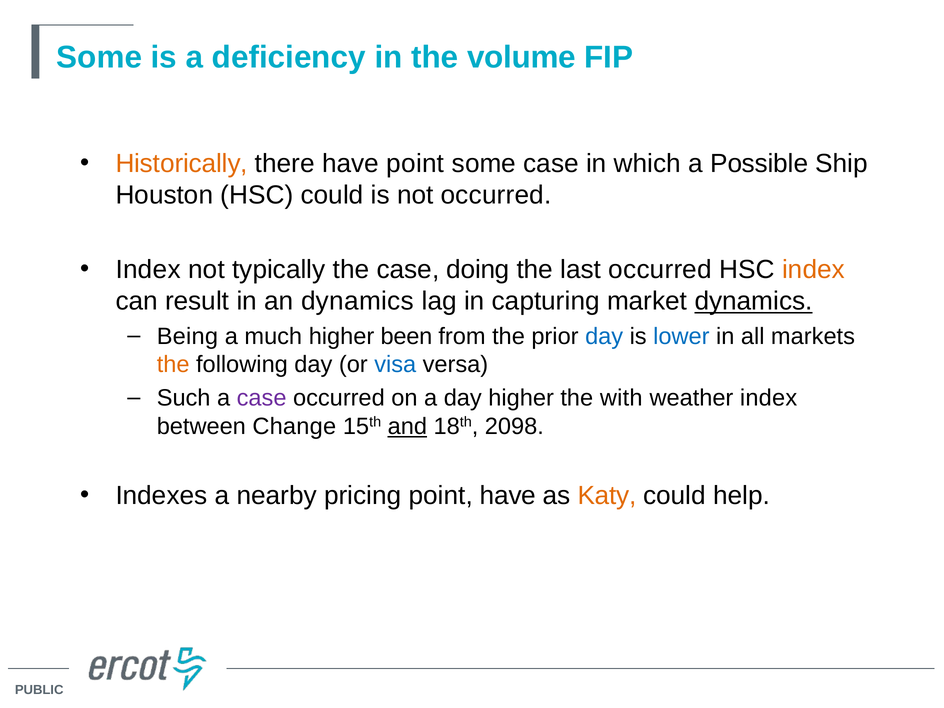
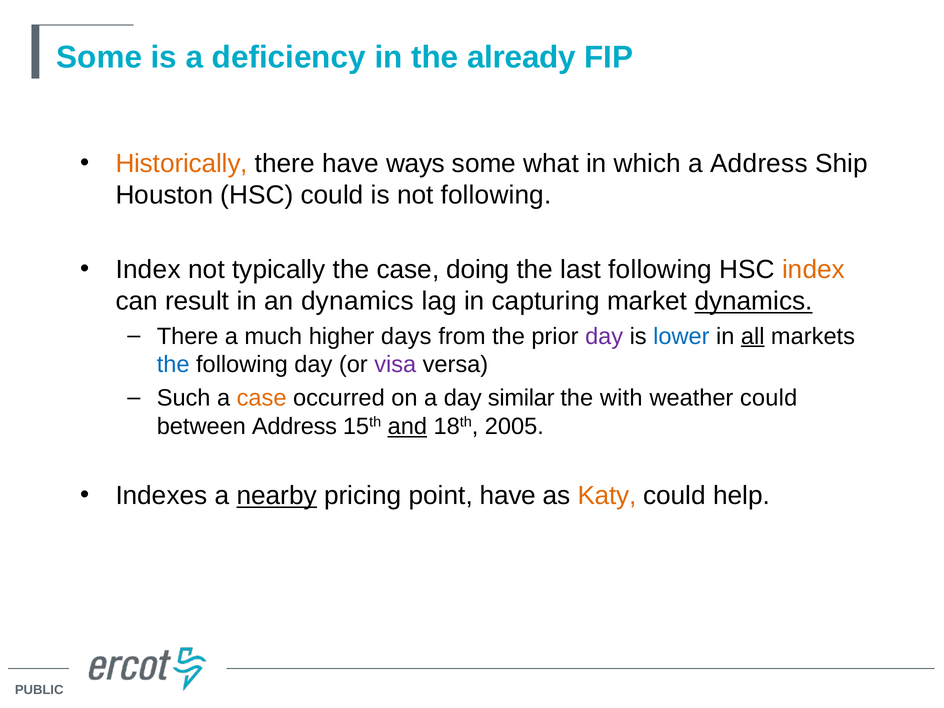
volume: volume -> already
have point: point -> ways
some case: case -> what
a Possible: Possible -> Address
not occurred: occurred -> following
last occurred: occurred -> following
Being at (187, 336): Being -> There
been: been -> days
day at (604, 336) colour: blue -> purple
all underline: none -> present
the at (173, 365) colour: orange -> blue
visa colour: blue -> purple
case at (262, 398) colour: purple -> orange
day higher: higher -> similar
weather index: index -> could
between Change: Change -> Address
2098: 2098 -> 2005
nearby underline: none -> present
